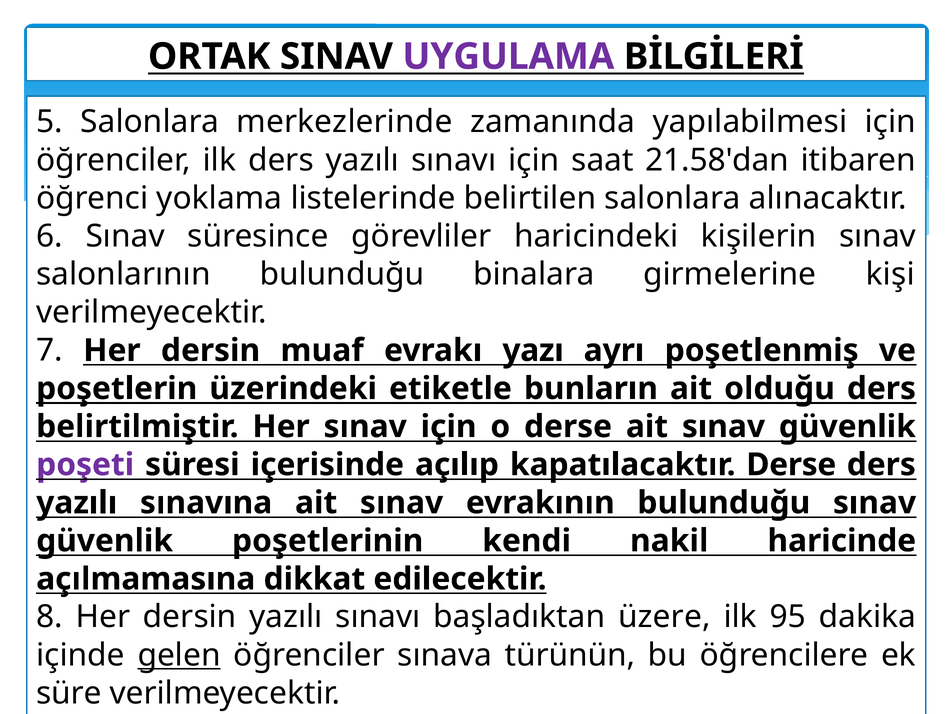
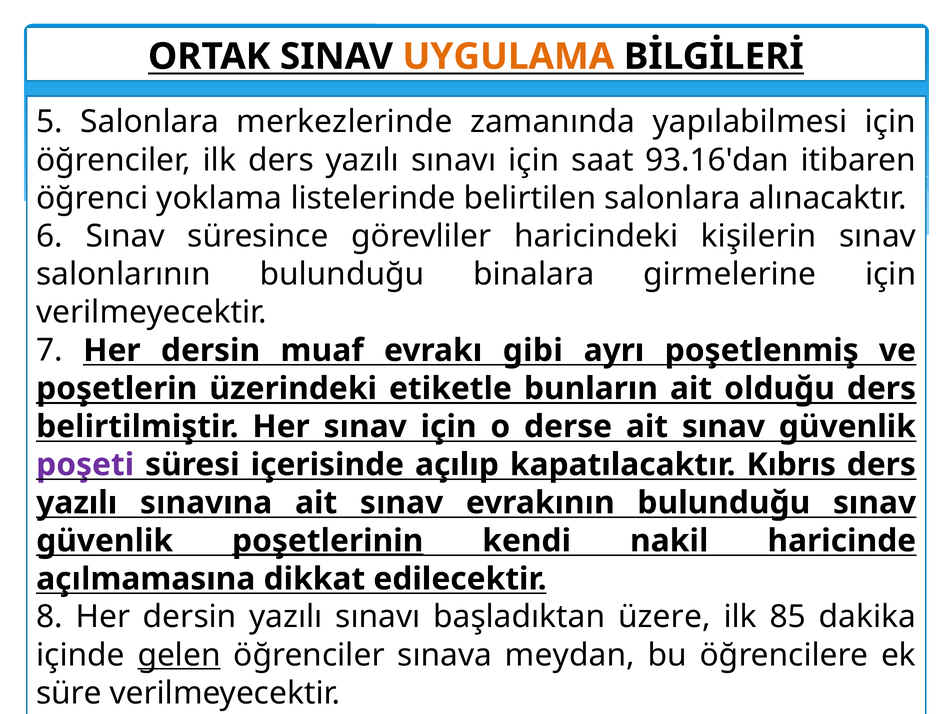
UYGULAMA colour: purple -> orange
21.58'dan: 21.58'dan -> 93.16'dan
girmelerine kişi: kişi -> için
yazı: yazı -> gibi
kapatılacaktır Derse: Derse -> Kıbrıs
poşetlerinin underline: none -> present
95: 95 -> 85
türünün: türünün -> meydan
